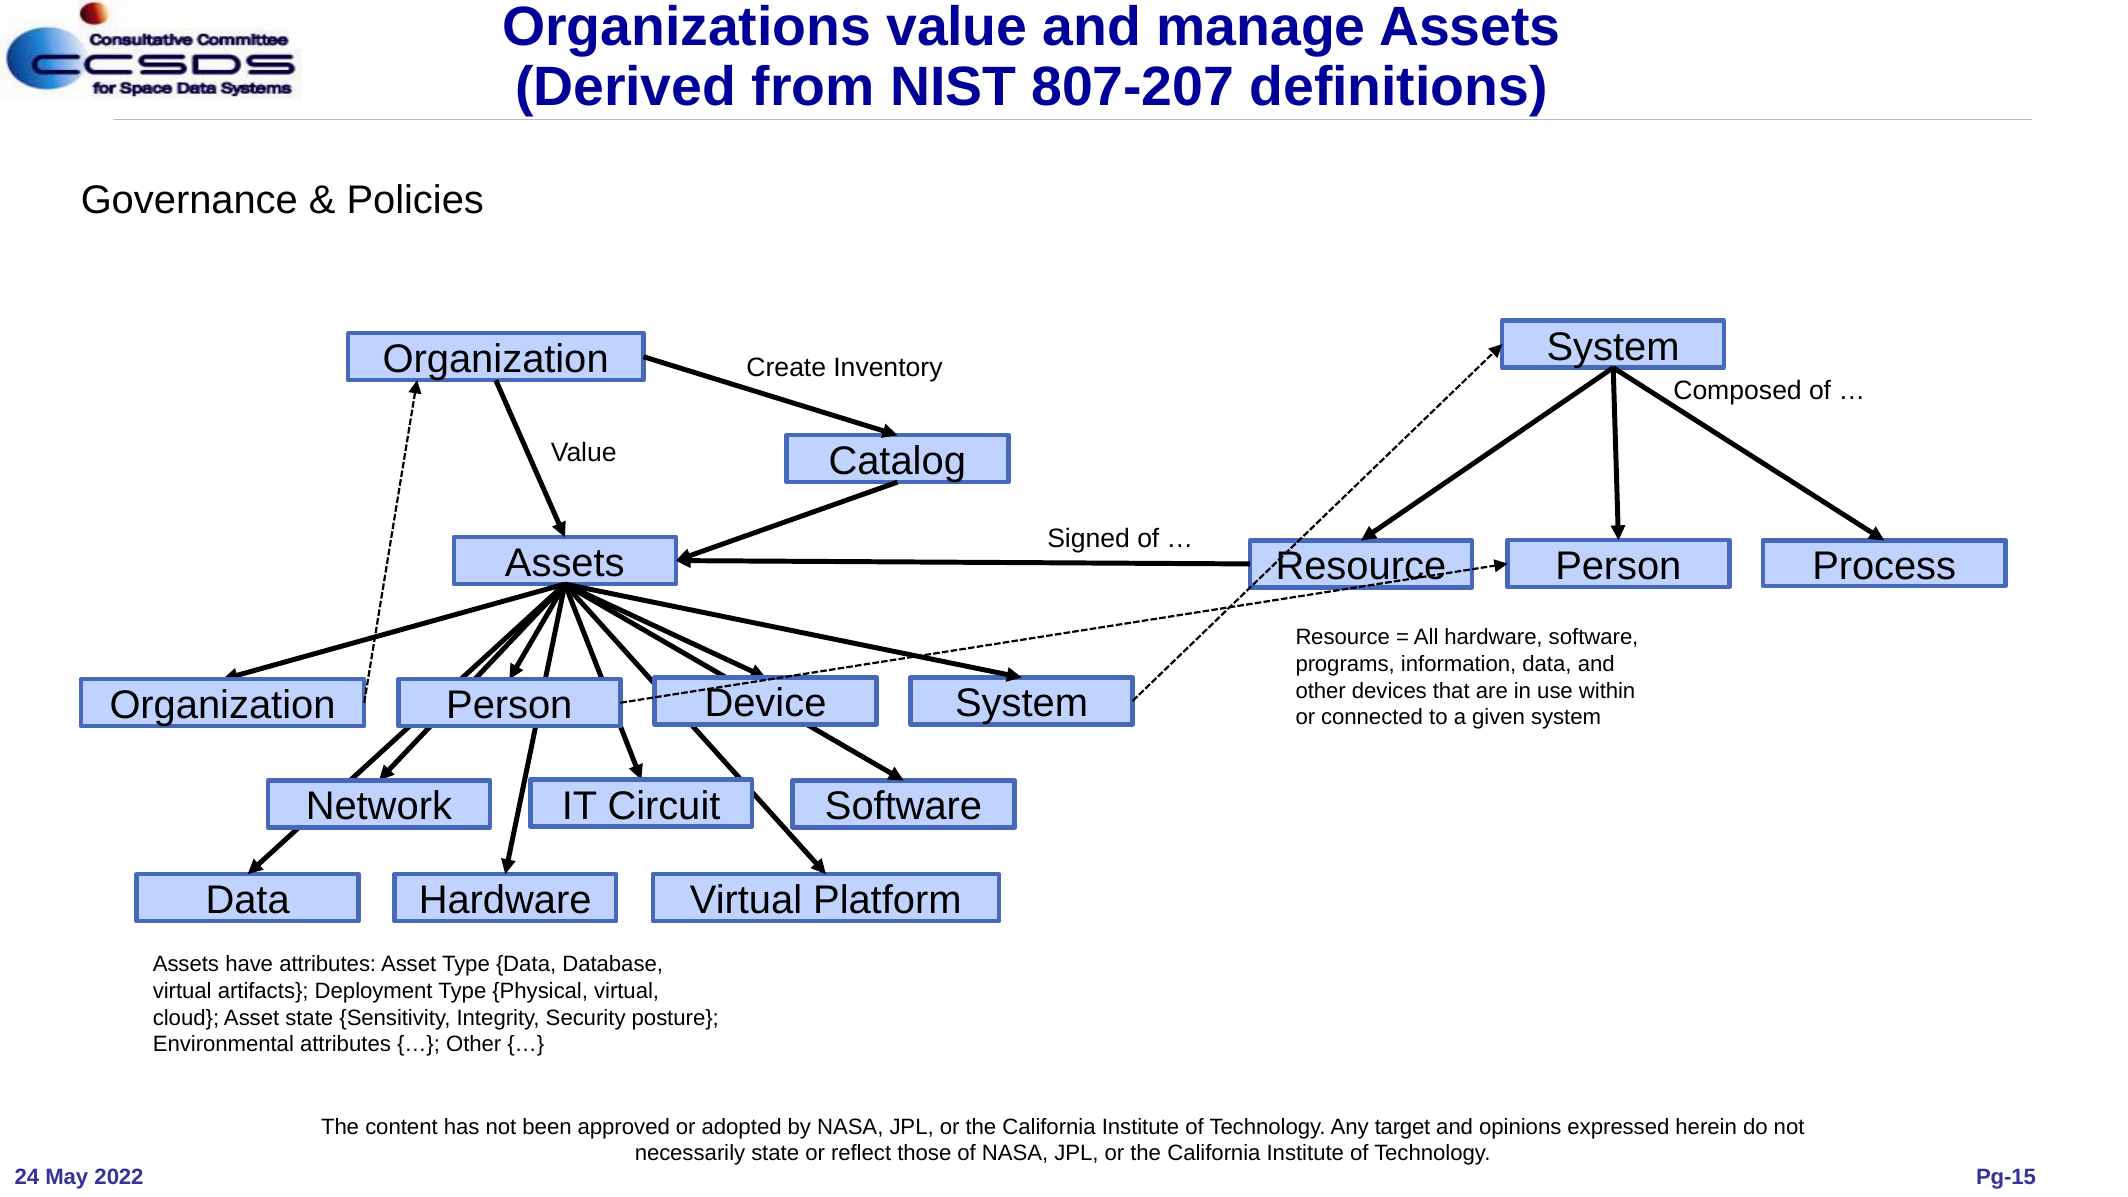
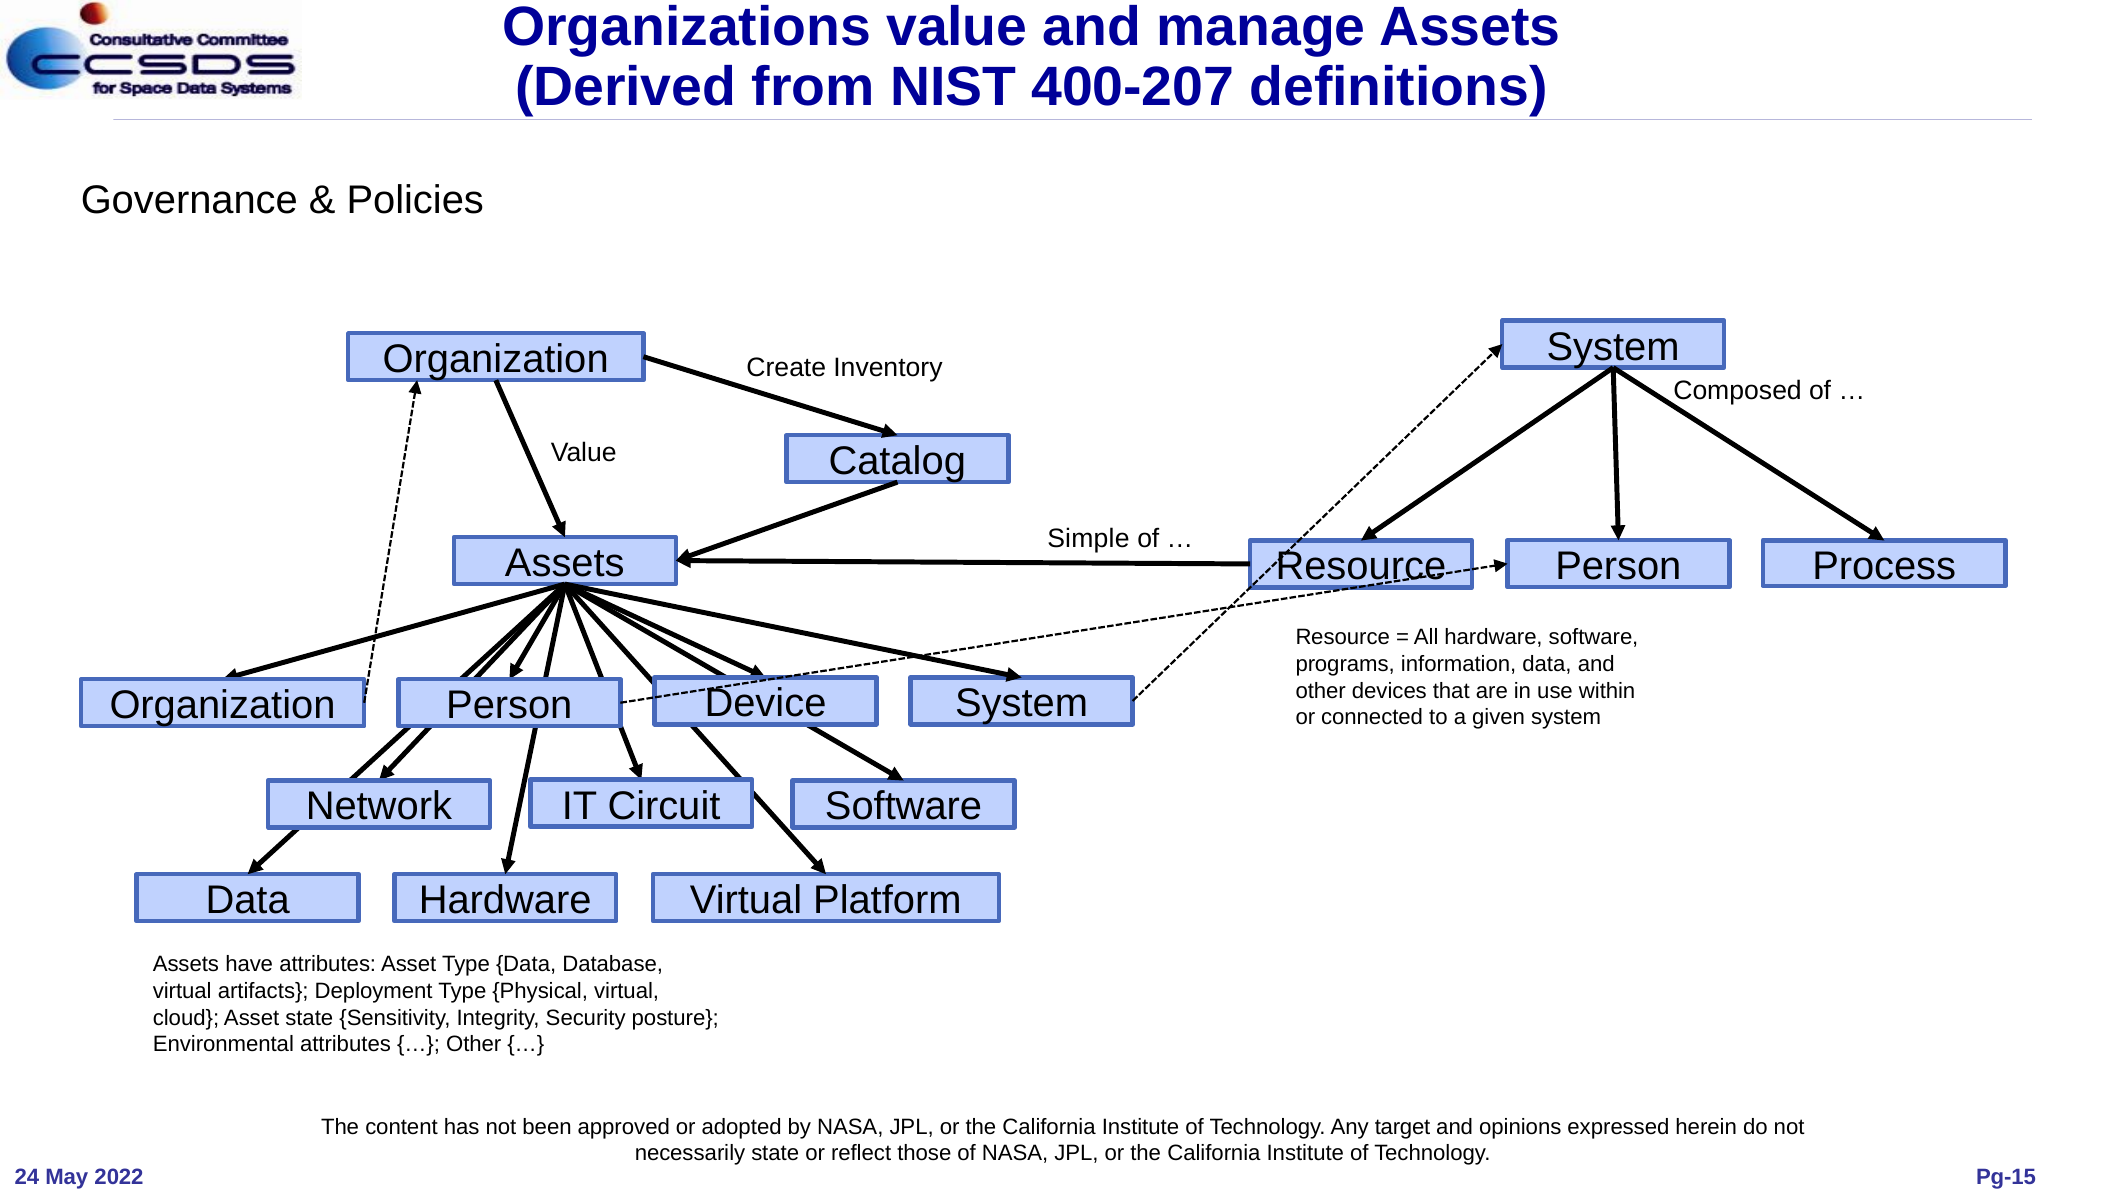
807-207: 807-207 -> 400-207
Signed: Signed -> Simple
